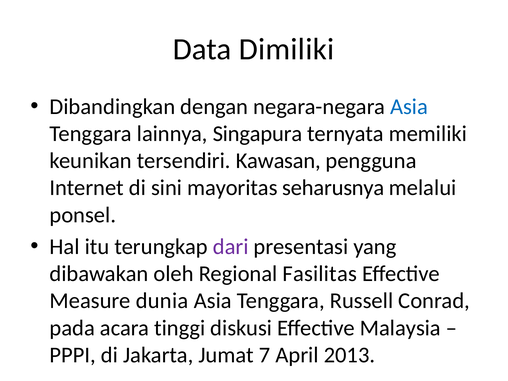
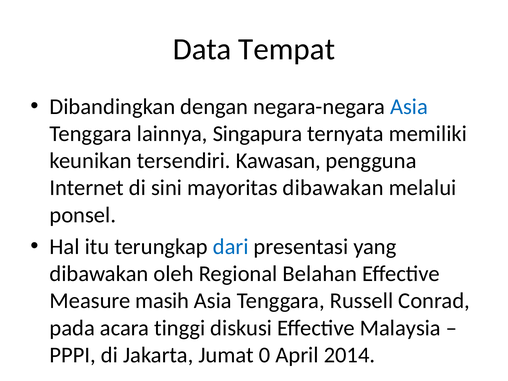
Dimiliki: Dimiliki -> Tempat
mayoritas seharusnya: seharusnya -> dibawakan
dari colour: purple -> blue
Fasilitas: Fasilitas -> Belahan
dunia: dunia -> masih
7: 7 -> 0
2013: 2013 -> 2014
